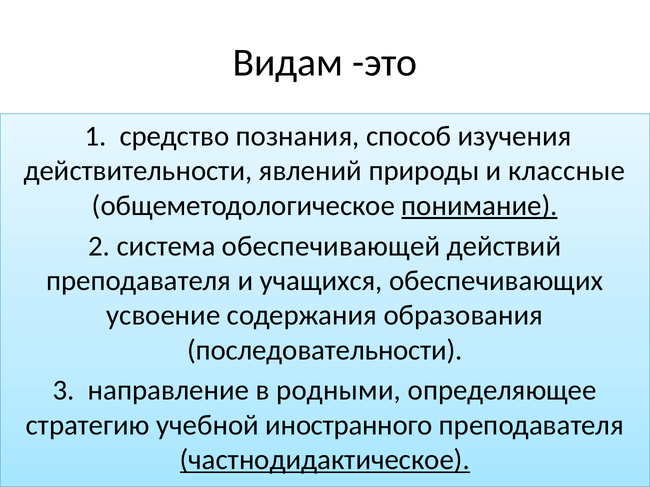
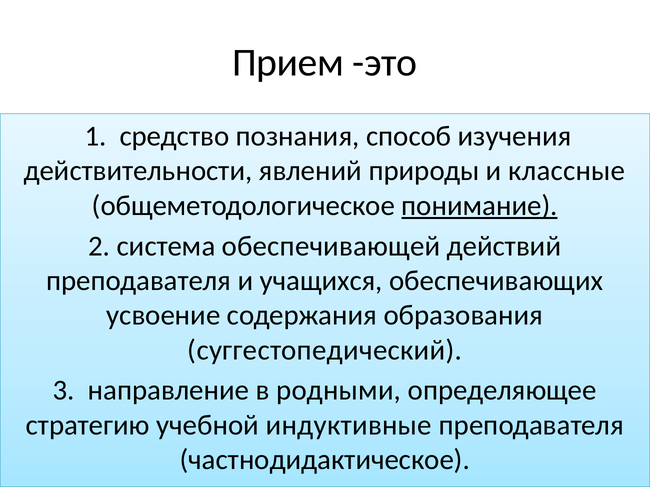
Видам: Видам -> Прием
последовательности: последовательности -> суггестопедический
иностранного: иностранного -> индуктивные
частнодидактическое underline: present -> none
